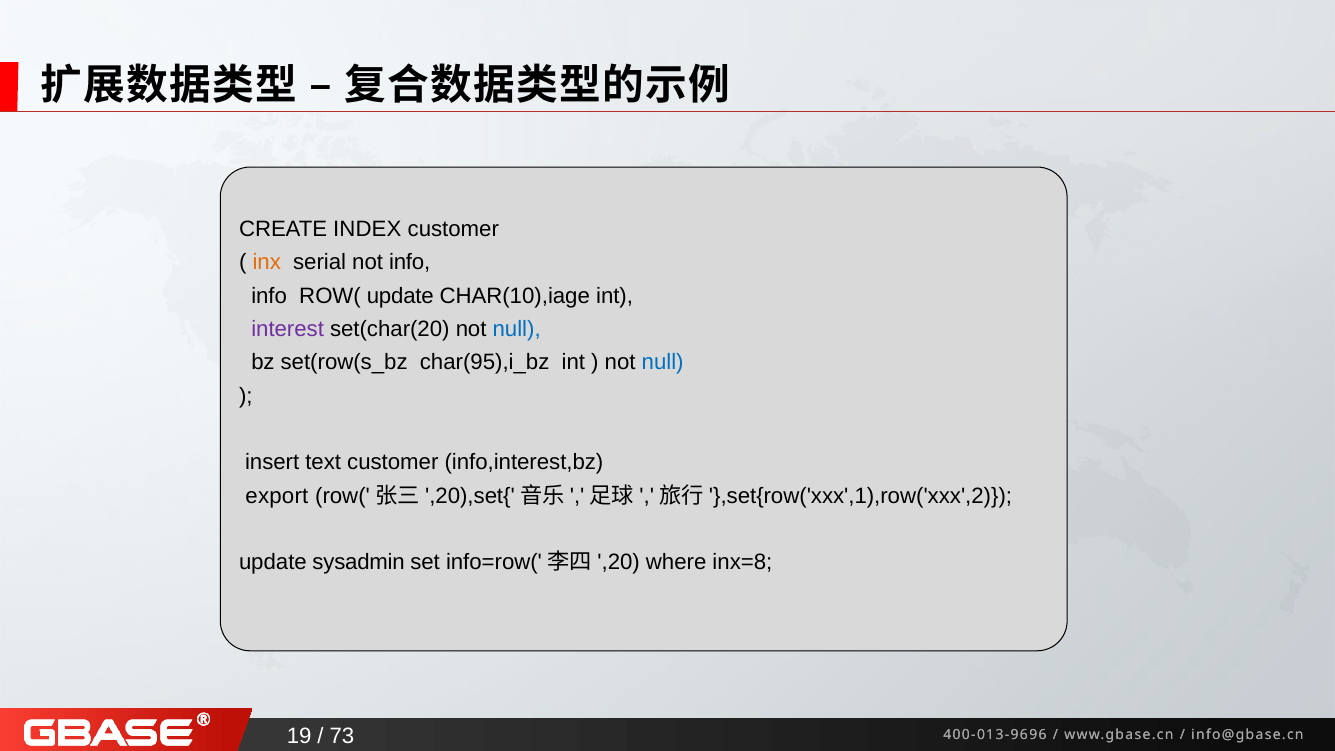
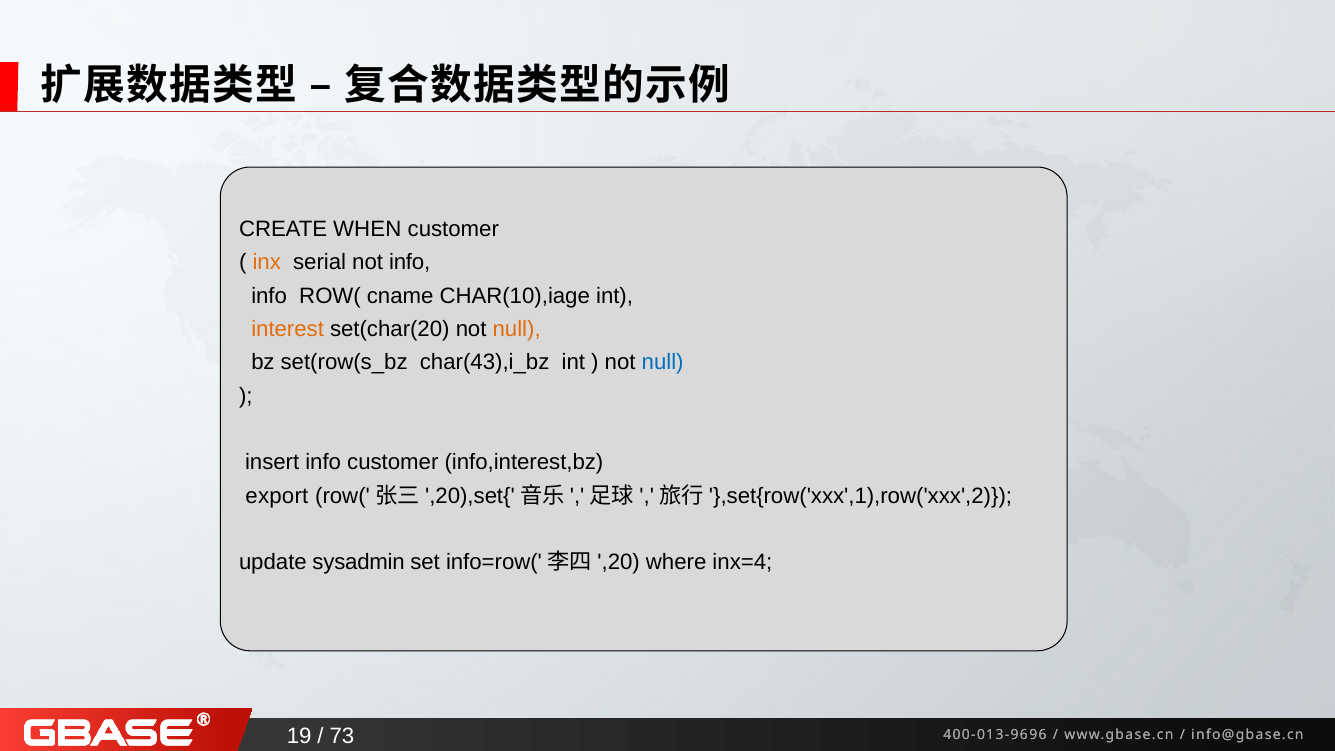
INDEX: INDEX -> WHEN
ROW( update: update -> cname
interest colour: purple -> orange
null at (517, 329) colour: blue -> orange
char(95),i_bz: char(95),i_bz -> char(43),i_bz
insert text: text -> info
inx=8: inx=8 -> inx=4
